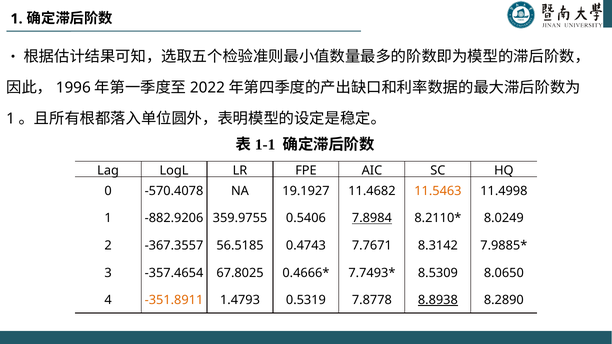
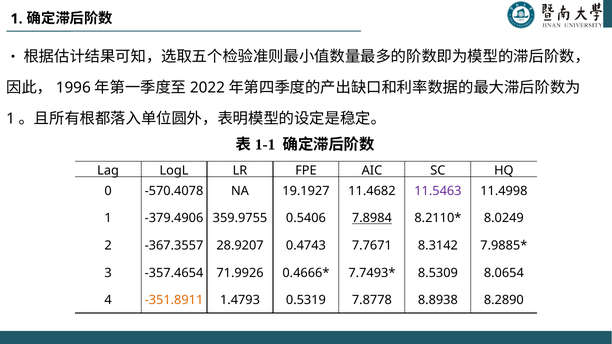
11.5463 colour: orange -> purple
-882.9206: -882.9206 -> -379.4906
56.5185: 56.5185 -> 28.9207
67.8025: 67.8025 -> 71.9926
8.0650: 8.0650 -> 8.0654
8.8938 underline: present -> none
